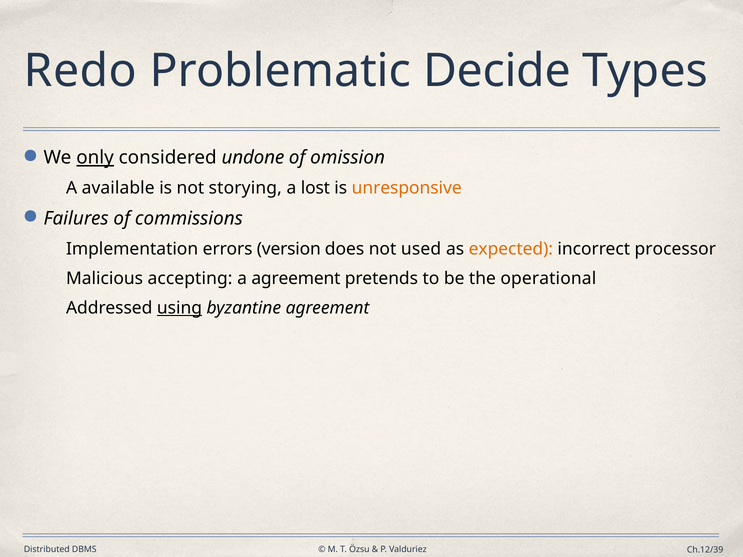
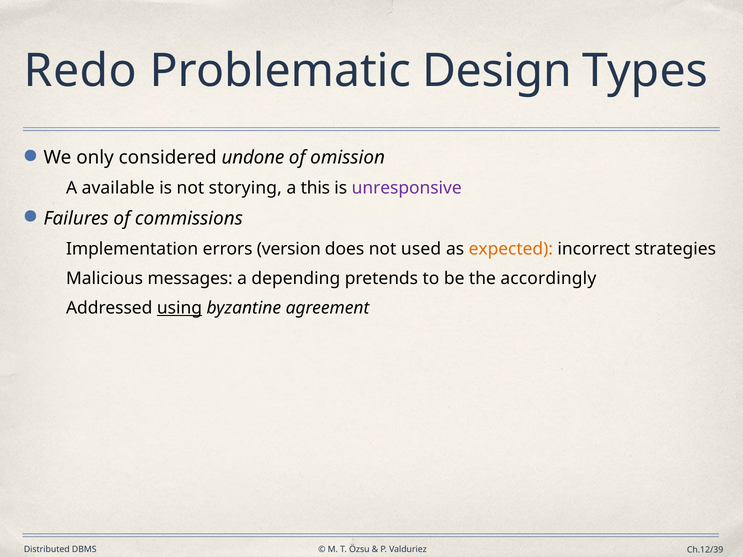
Decide: Decide -> Design
only underline: present -> none
lost: lost -> this
unresponsive colour: orange -> purple
processor: processor -> strategies
accepting: accepting -> messages
a agreement: agreement -> depending
operational: operational -> accordingly
